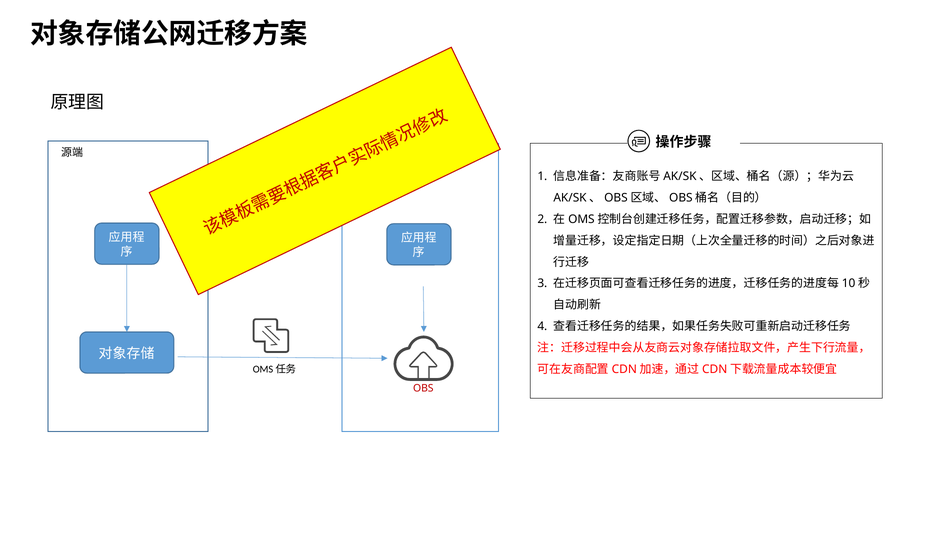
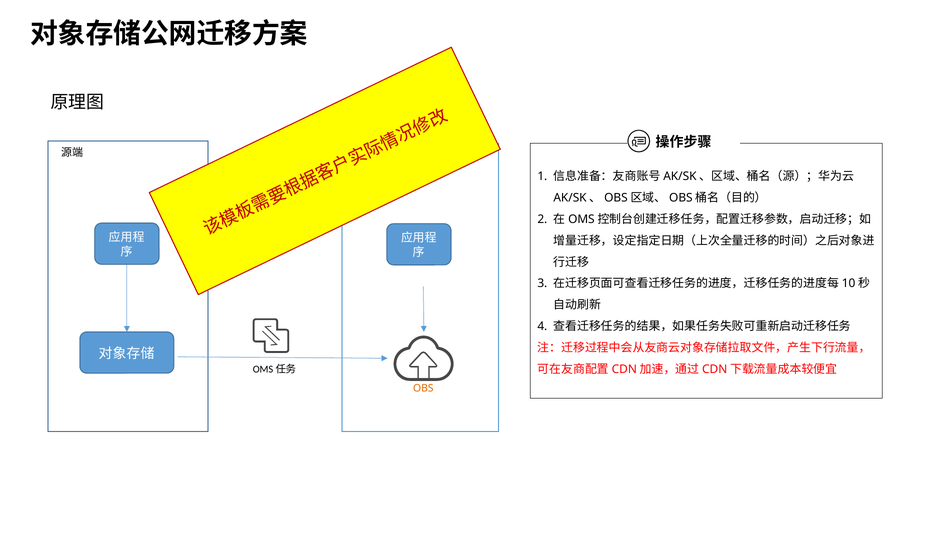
OBS colour: red -> orange
